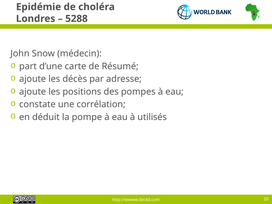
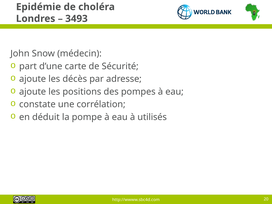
5288: 5288 -> 3493
Résumé: Résumé -> Sécurité
